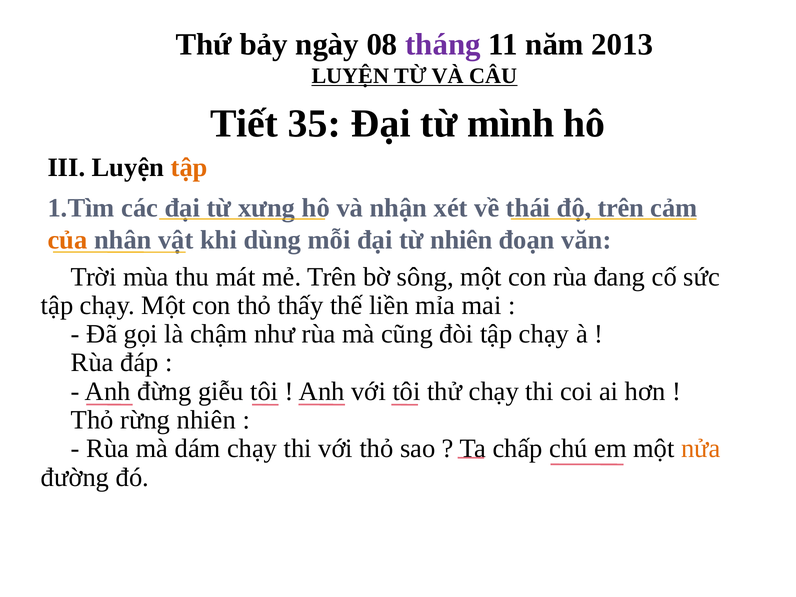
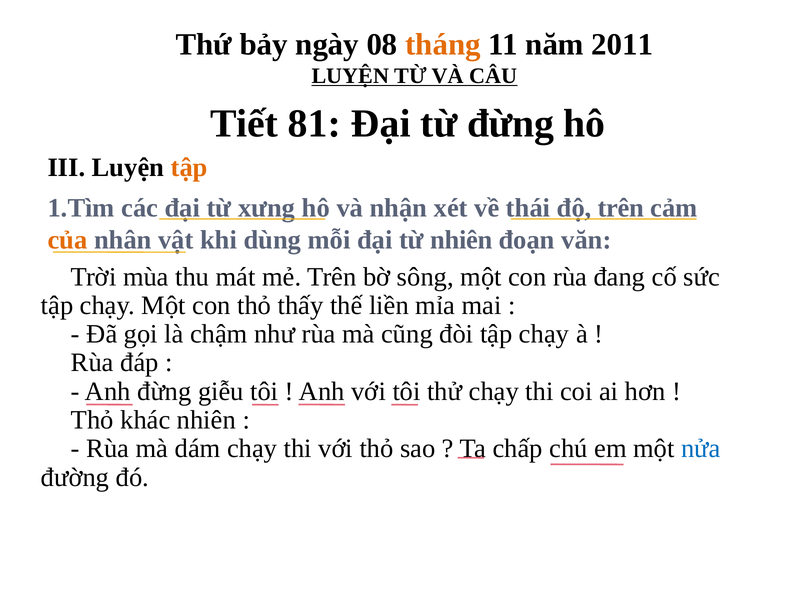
tháng colour: purple -> orange
2013: 2013 -> 2011
35: 35 -> 81
từ mình: mình -> đừng
rừng: rừng -> khác
nửa colour: orange -> blue
